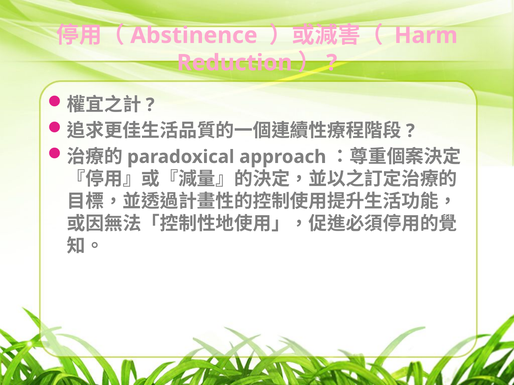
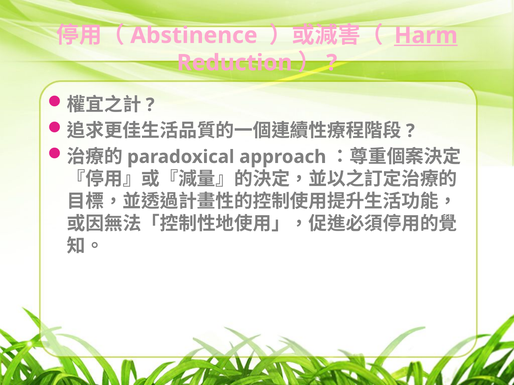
Harm underline: none -> present
